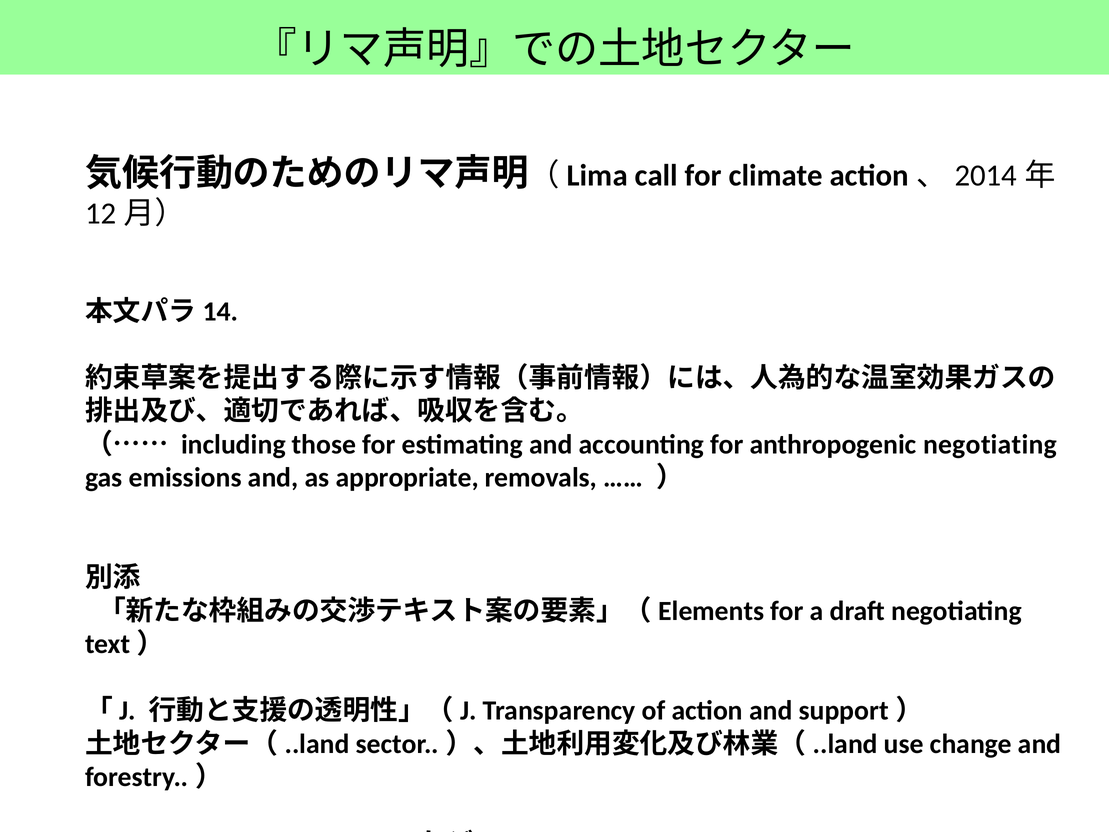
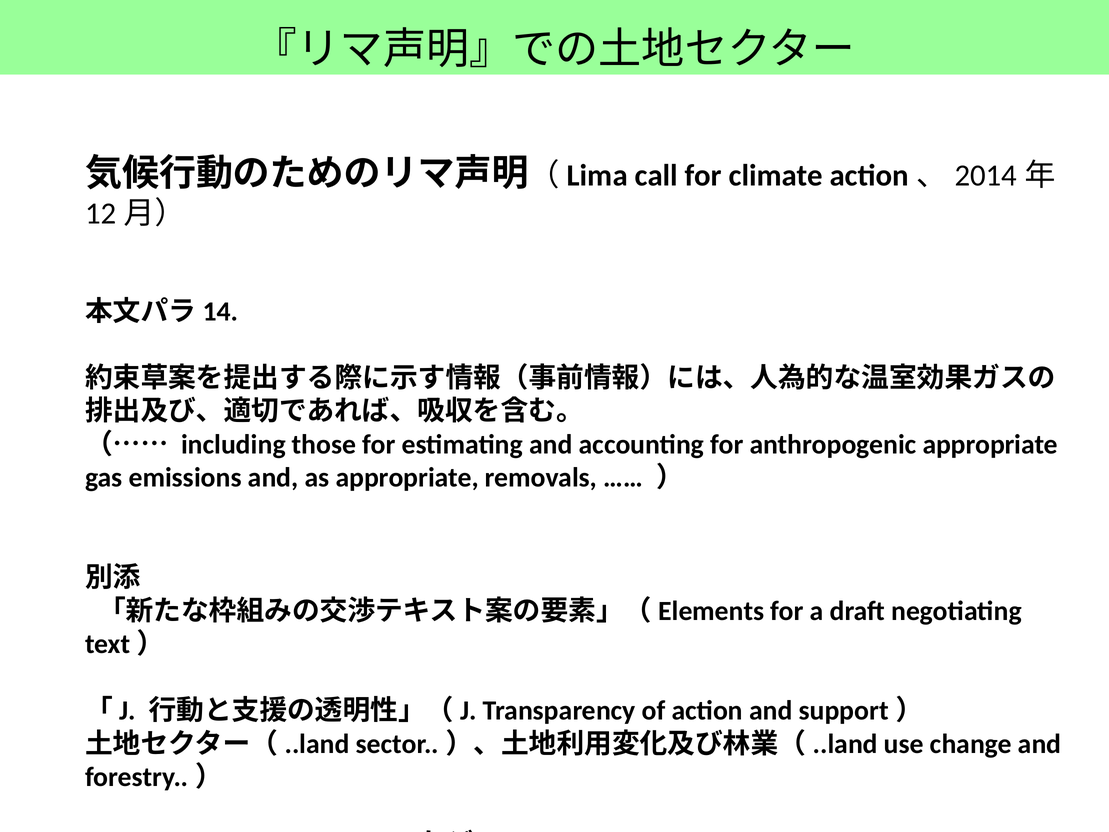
anthropogenic negotiating: negotiating -> appropriate
